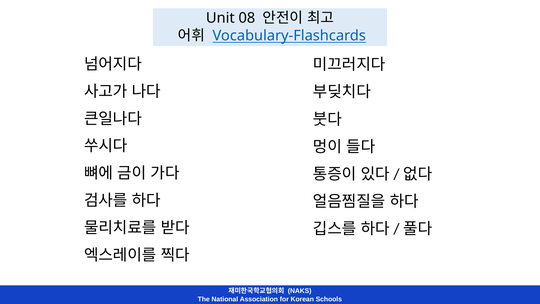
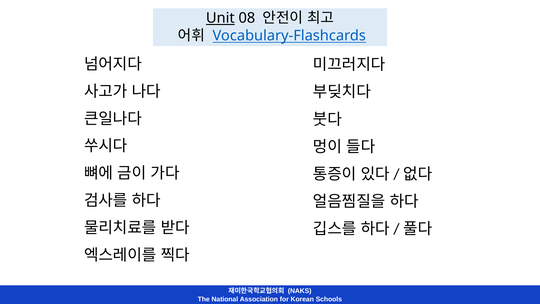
Unit underline: none -> present
